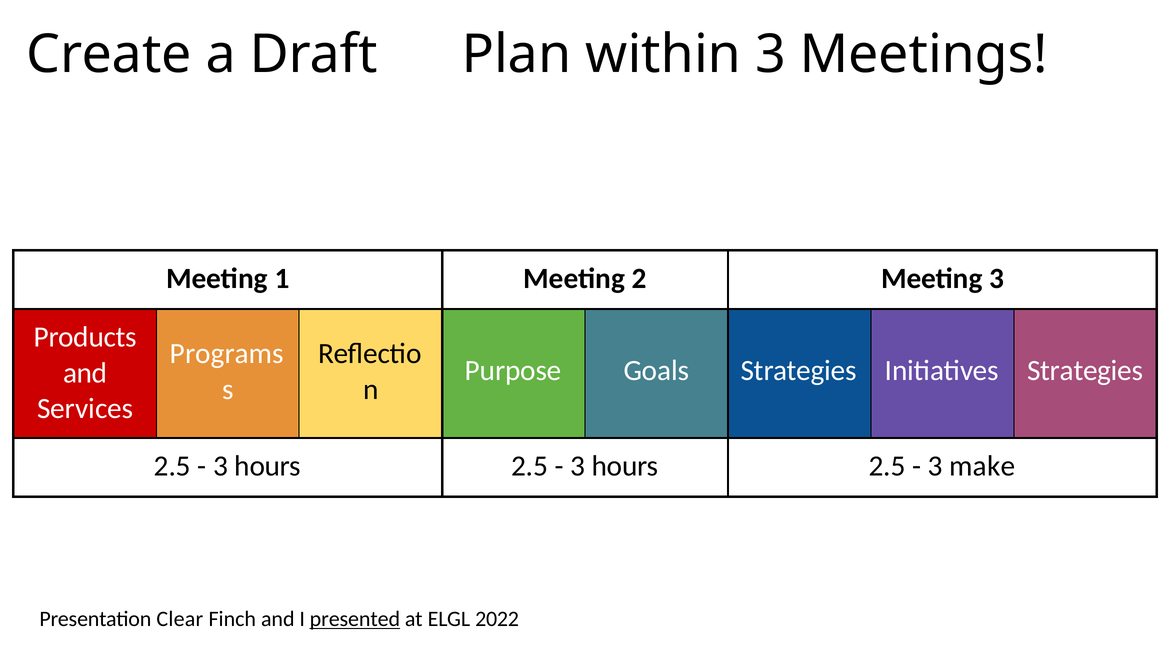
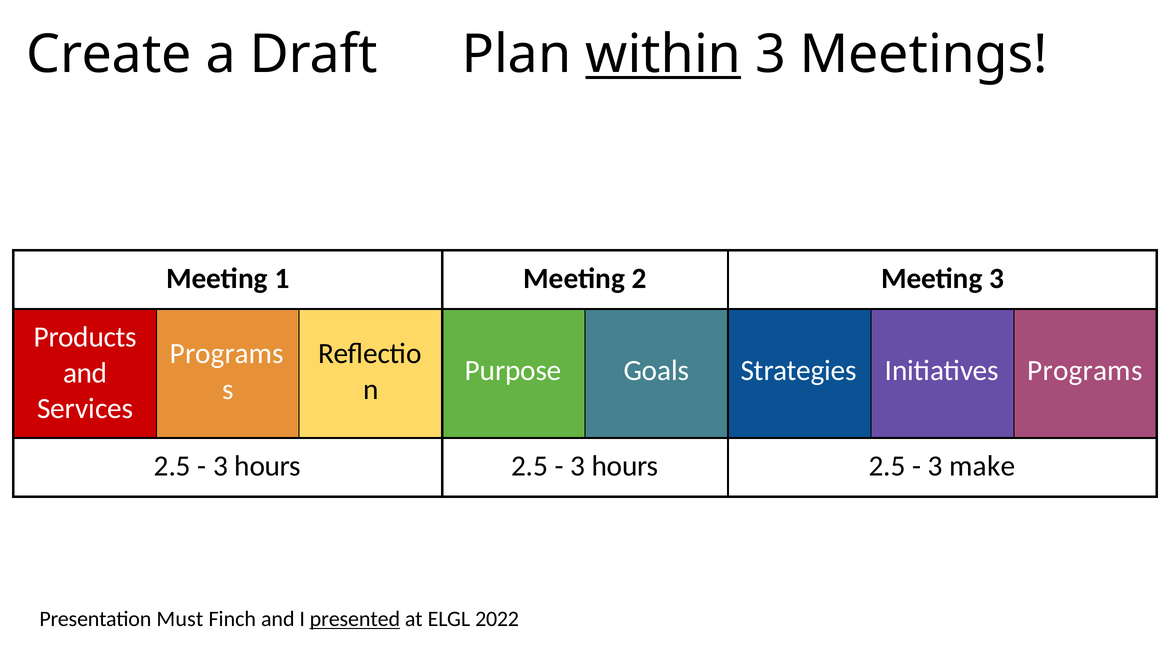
within underline: none -> present
Initiatives Strategies: Strategies -> Programs
Clear: Clear -> Must
